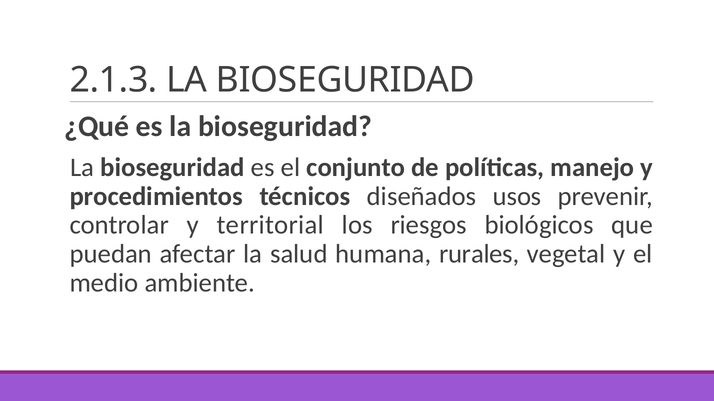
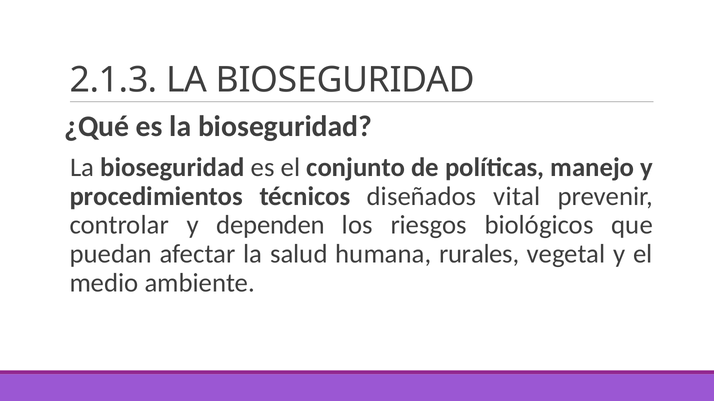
usos: usos -> vital
territorial: territorial -> dependen
